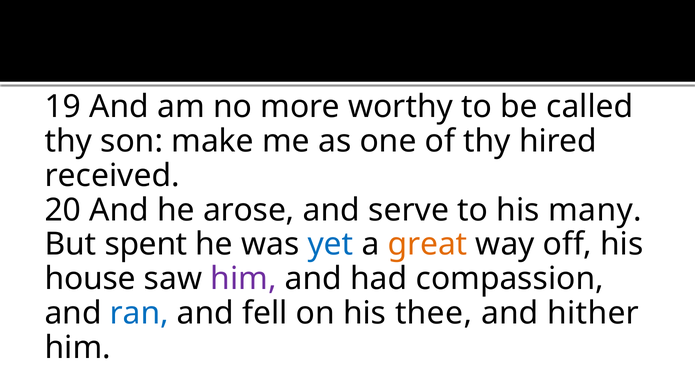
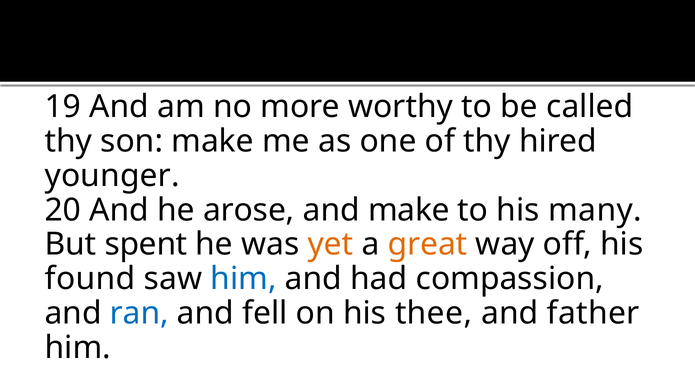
received: received -> younger
and serve: serve -> make
yet colour: blue -> orange
house: house -> found
him at (243, 279) colour: purple -> blue
hither: hither -> father
